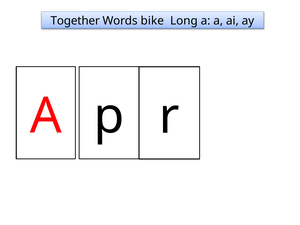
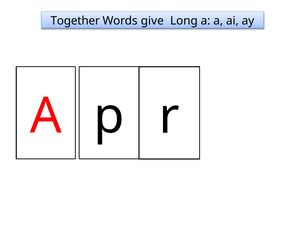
bike: bike -> give
